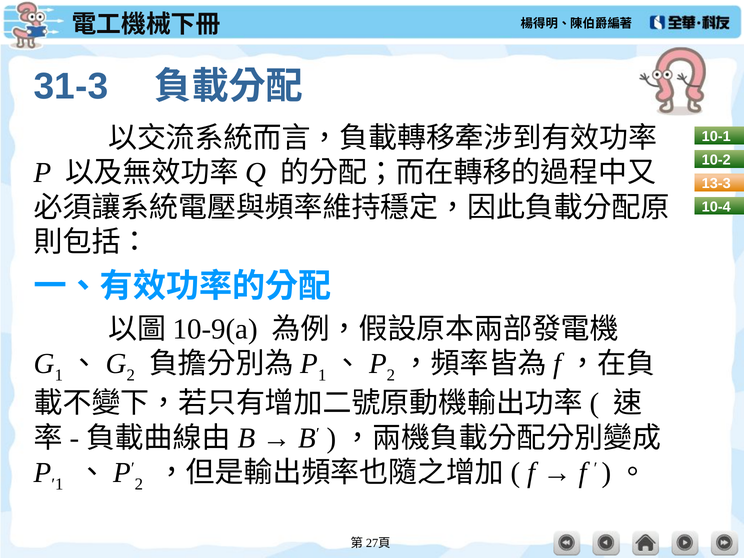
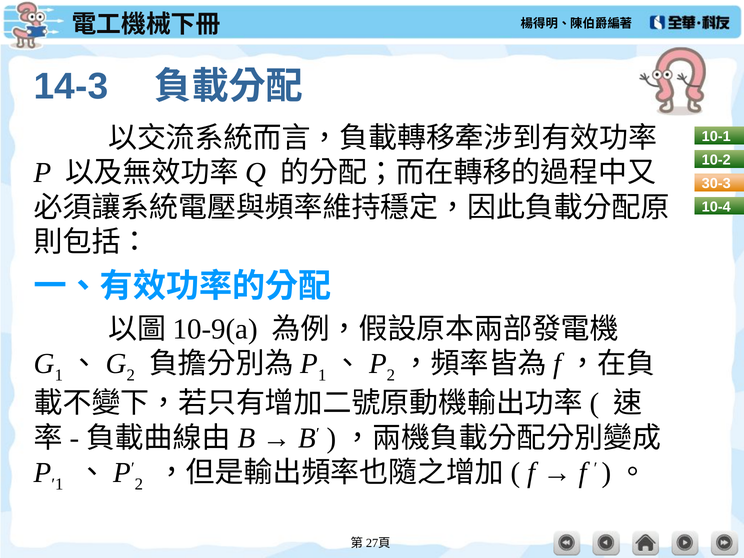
31-3: 31-3 -> 14-3
13-3: 13-3 -> 30-3
